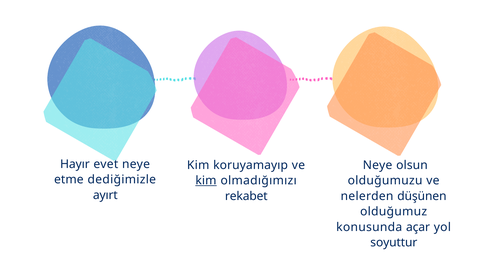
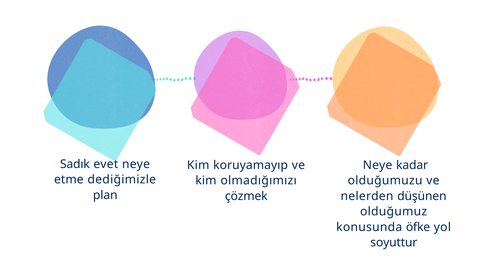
Hayır: Hayır -> Sadık
olsun: olsun -> kadar
kim at (206, 181) underline: present -> none
ayırt: ayırt -> plan
rekabet: rekabet -> çözmek
açar: açar -> öfke
